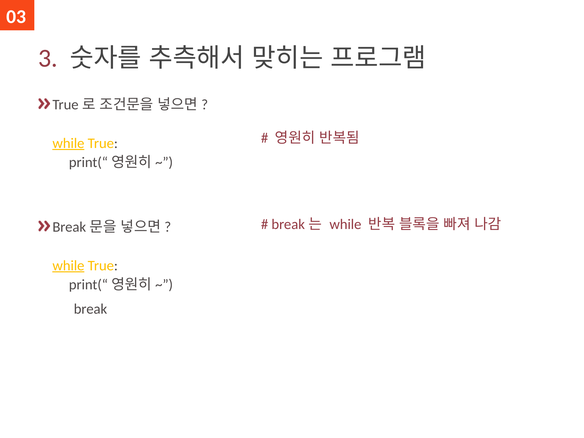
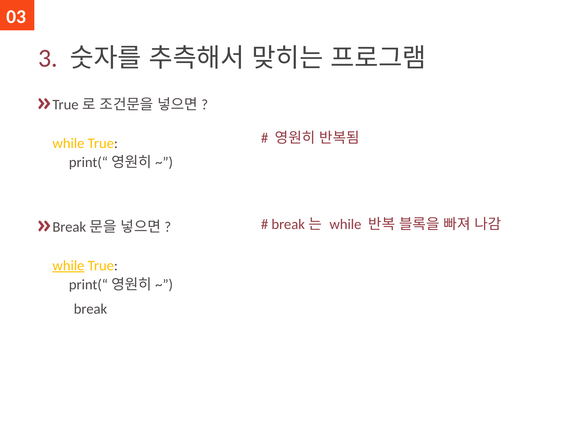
while at (68, 143) underline: present -> none
